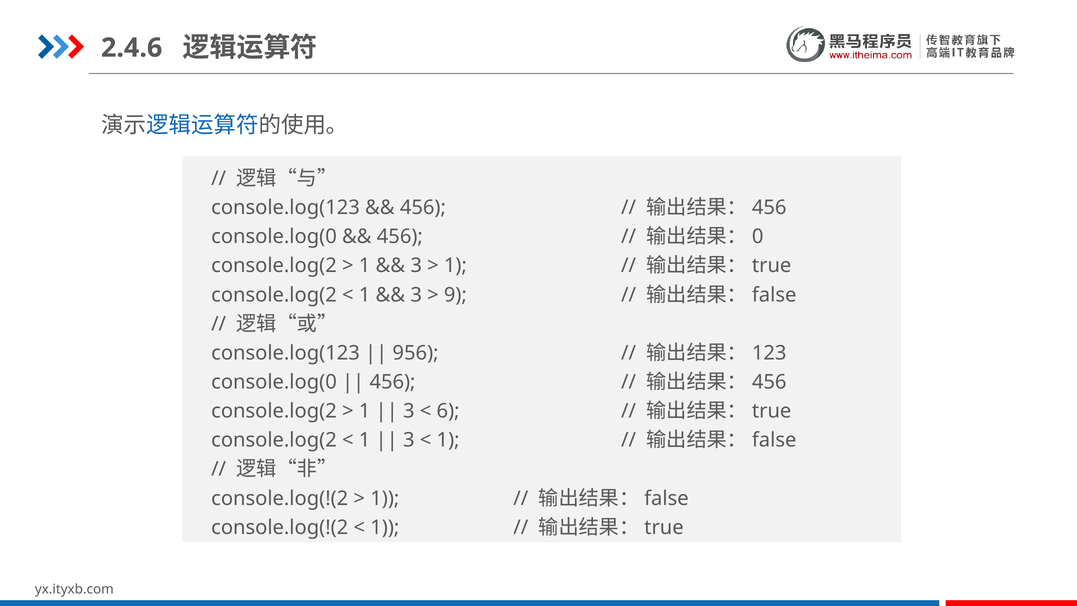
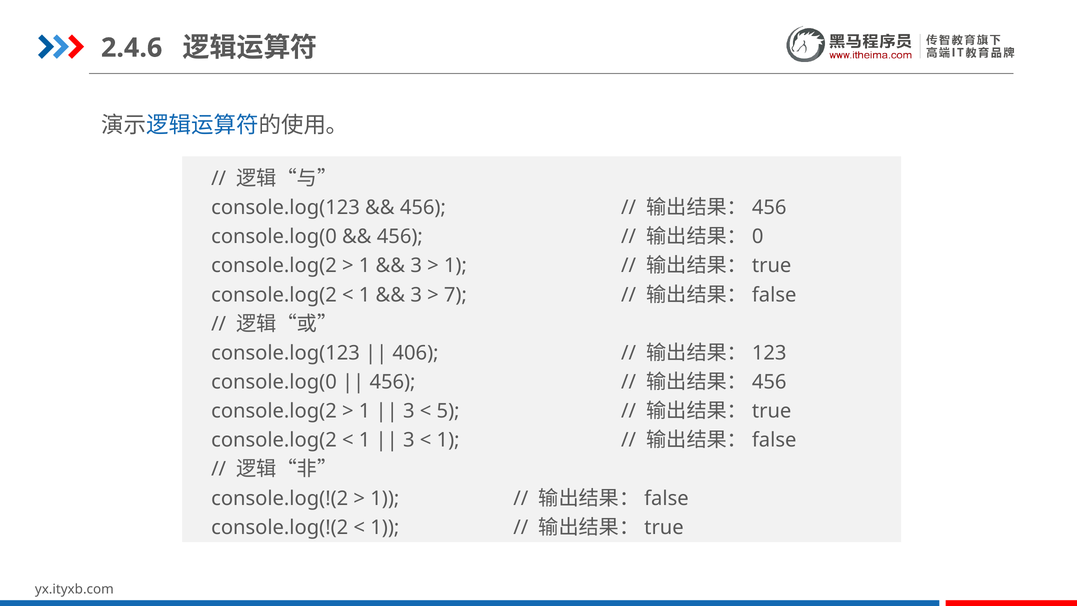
9: 9 -> 7
956: 956 -> 406
6: 6 -> 5
